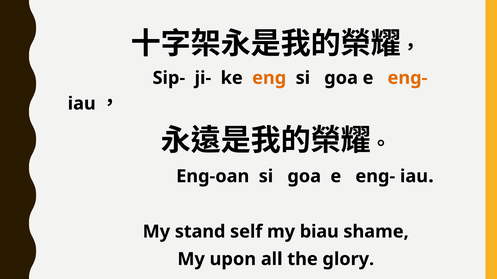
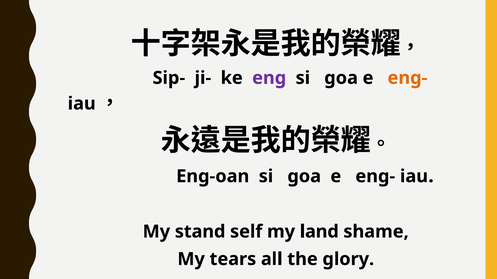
eng colour: orange -> purple
biau: biau -> land
upon: upon -> tears
